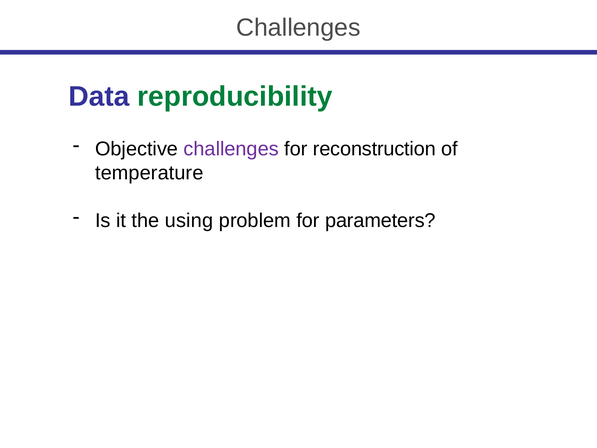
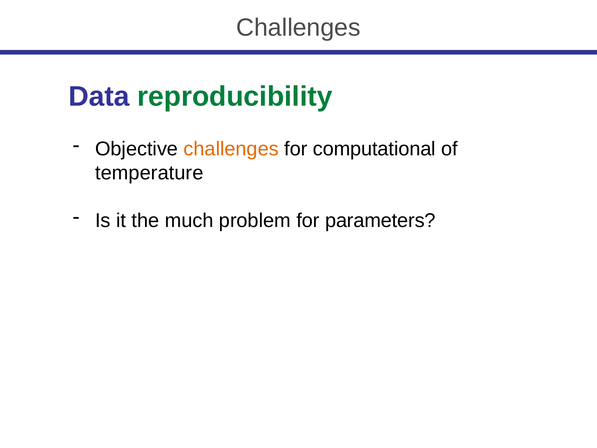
challenges at (231, 149) colour: purple -> orange
reconstruction: reconstruction -> computational
using: using -> much
